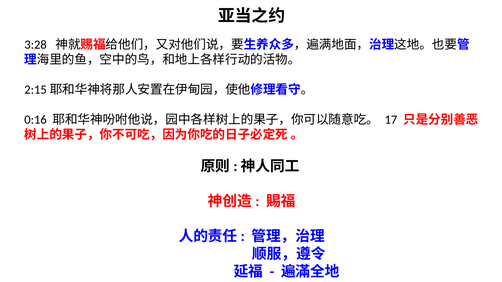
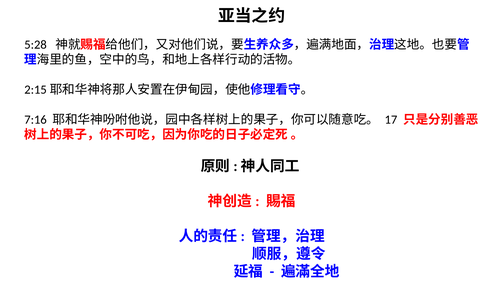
3:28: 3:28 -> 5:28
0:16: 0:16 -> 7:16
